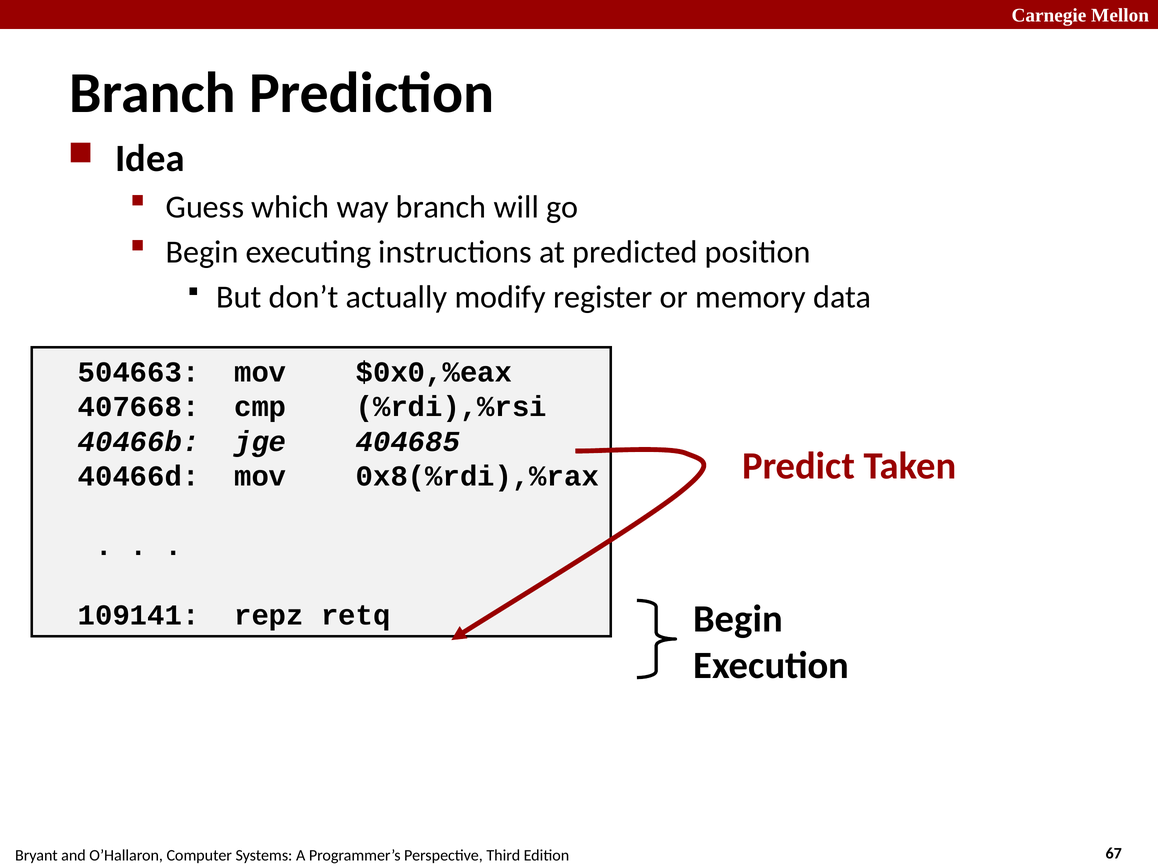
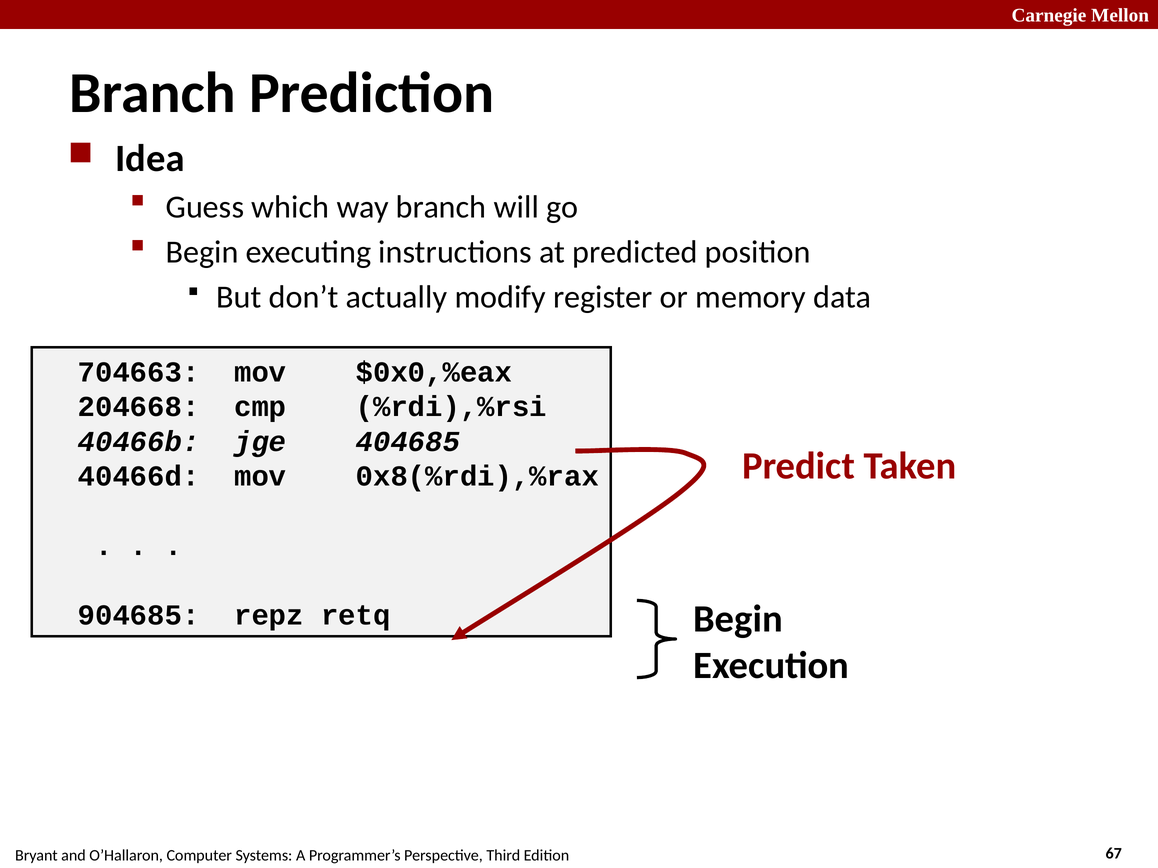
504663: 504663 -> 704663
407668: 407668 -> 204668
109141: 109141 -> 904685
